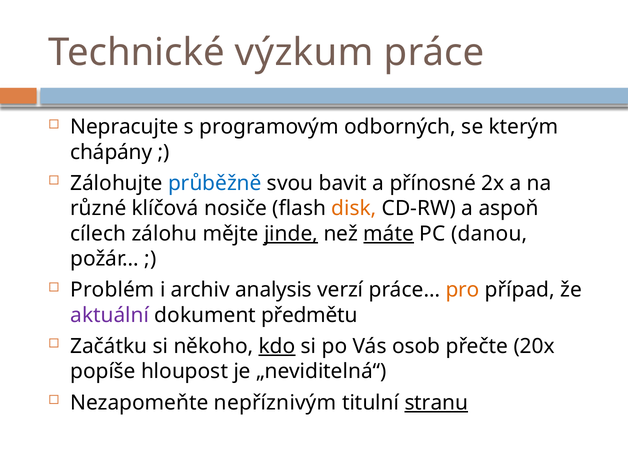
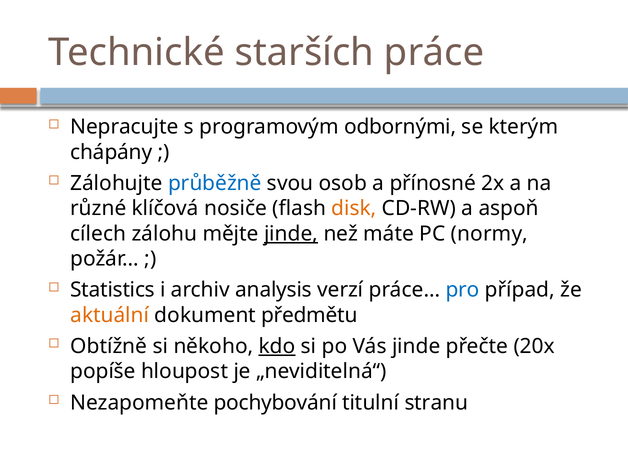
výzkum: výzkum -> starších
odborných: odborných -> odbornými
bavit: bavit -> osob
máte underline: present -> none
danou: danou -> normy
Problém: Problém -> Statistics
pro colour: orange -> blue
aktuální colour: purple -> orange
Začátku: Začátku -> Obtížně
Vás osob: osob -> jinde
nepříznivým: nepříznivým -> pochybování
stranu underline: present -> none
